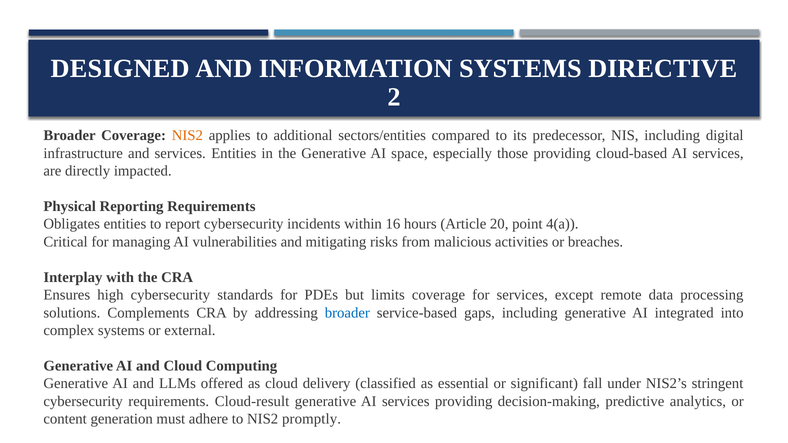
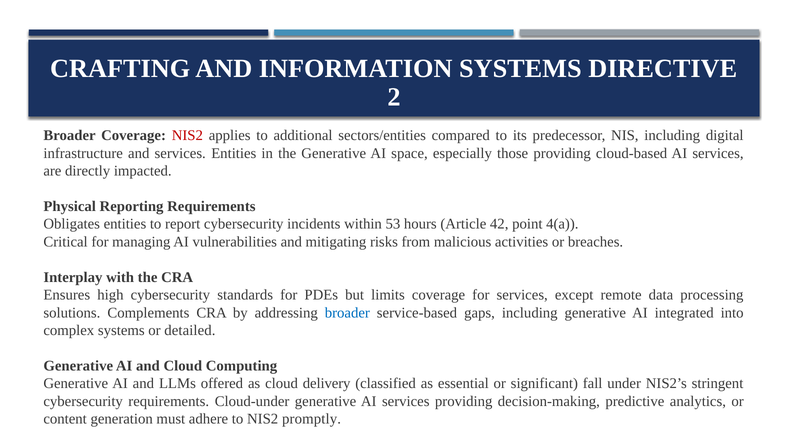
DESIGNED: DESIGNED -> CRAFTING
NIS2 at (187, 136) colour: orange -> red
16: 16 -> 53
20: 20 -> 42
external: external -> detailed
Cloud-result: Cloud-result -> Cloud-under
